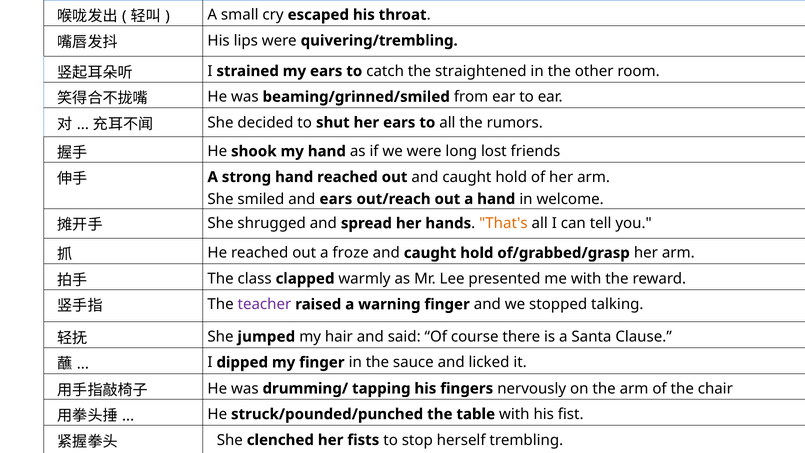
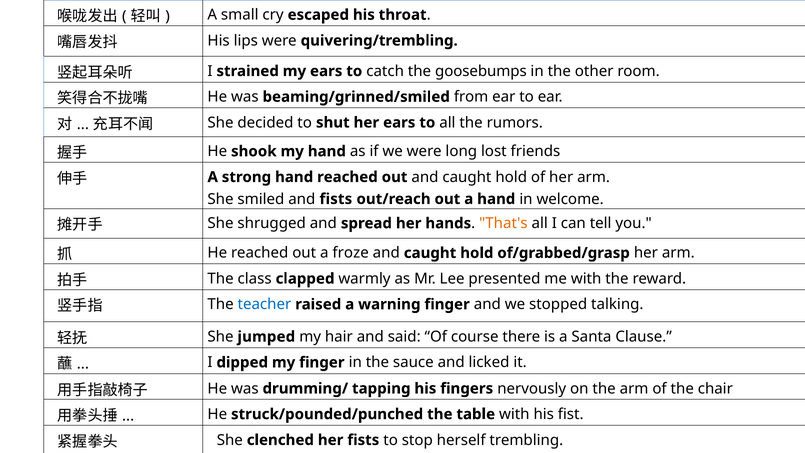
straightened: straightened -> goosebumps
and ears: ears -> fists
teacher colour: purple -> blue
